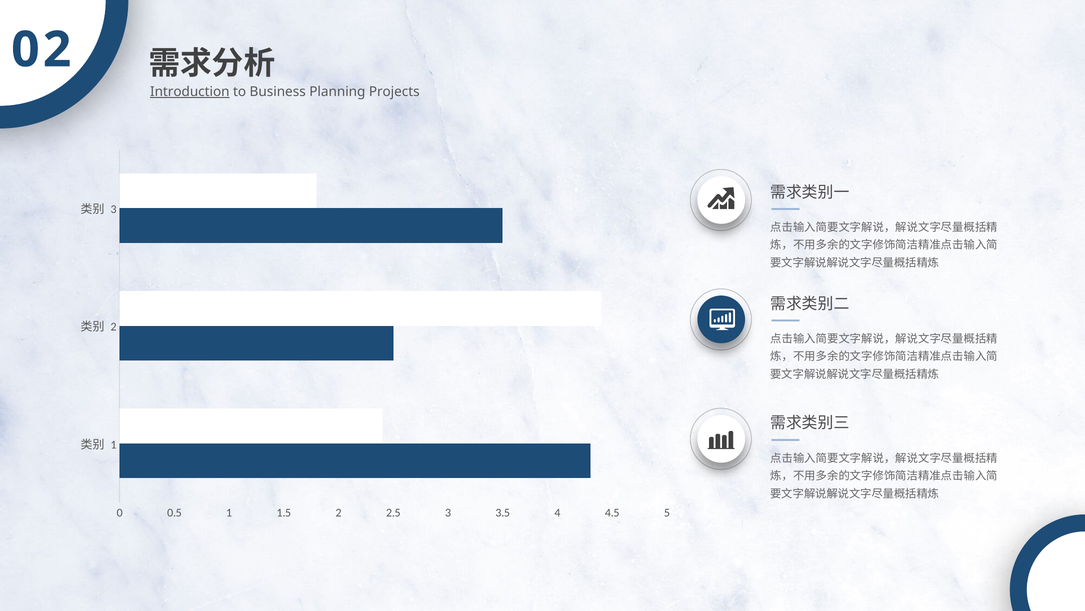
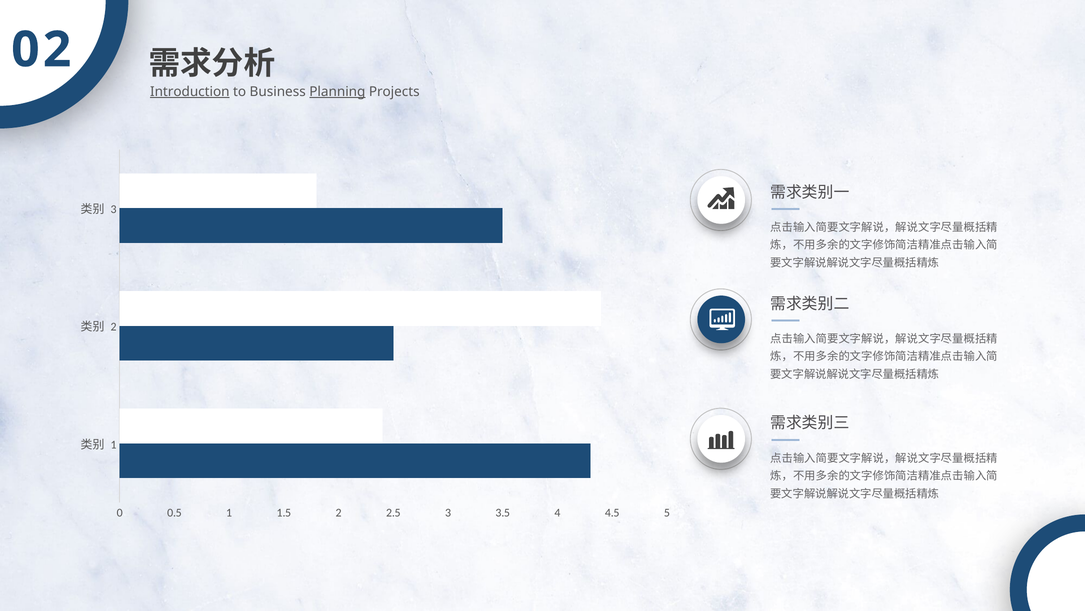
Planning underline: none -> present
